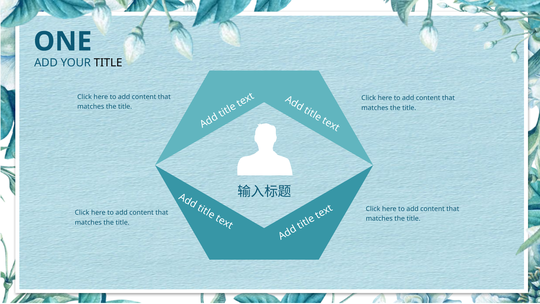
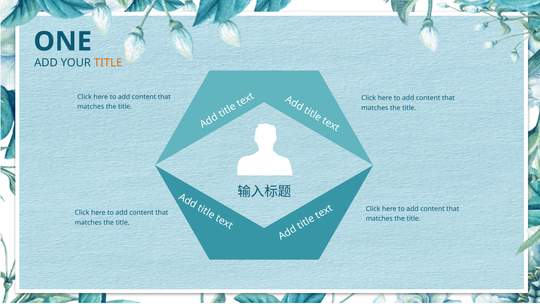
TITLE at (108, 63) colour: black -> orange
